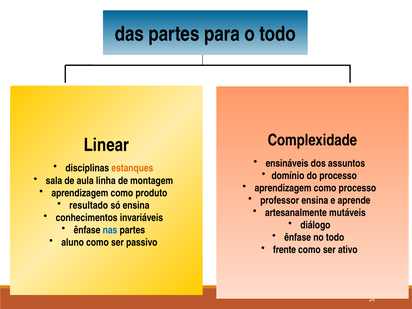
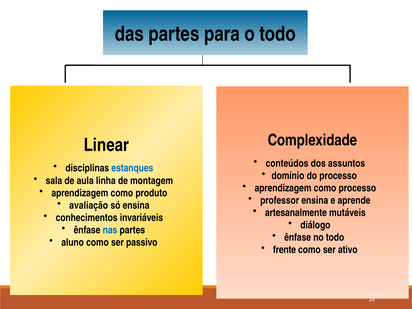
ensináveis: ensináveis -> conteúdos
estanques colour: orange -> blue
resultado: resultado -> avaliação
